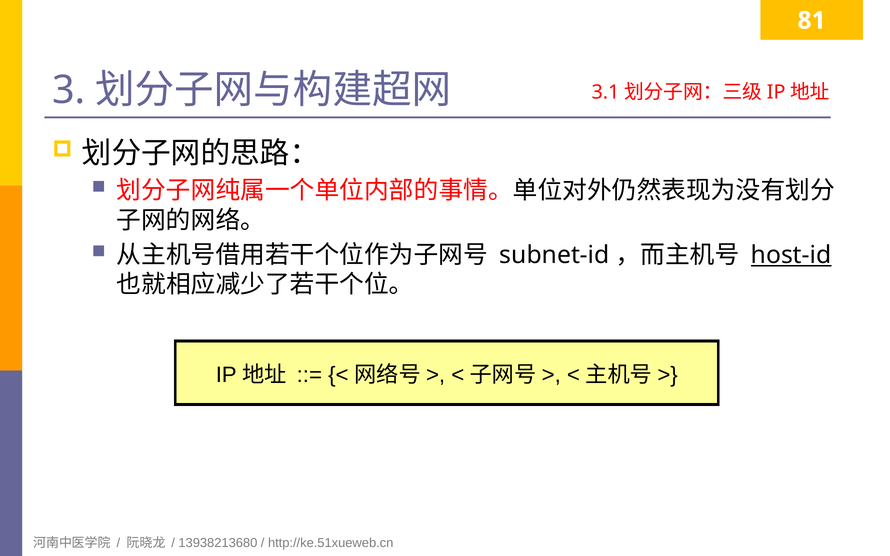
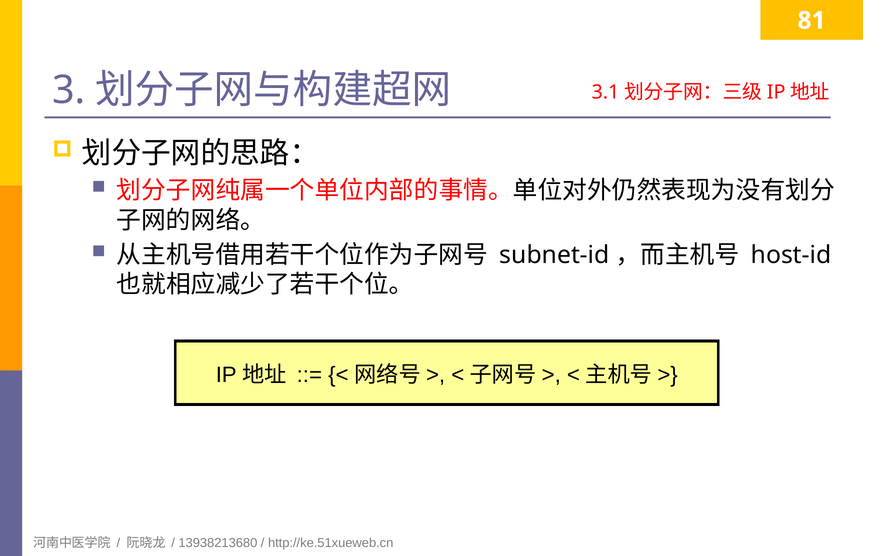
host-id underline: present -> none
